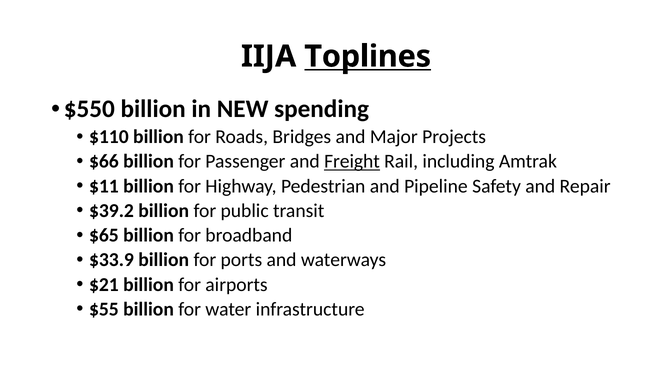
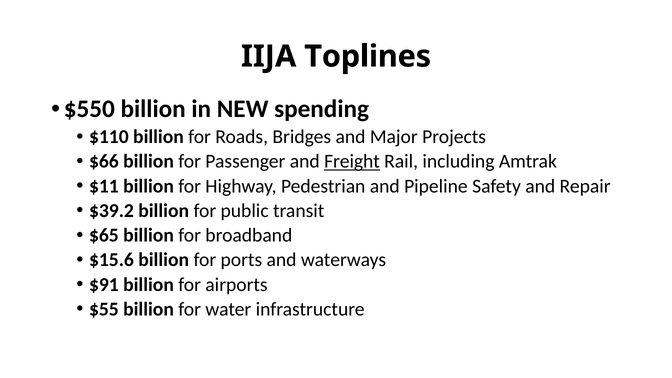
Toplines underline: present -> none
$33.9: $33.9 -> $15.6
$21: $21 -> $91
